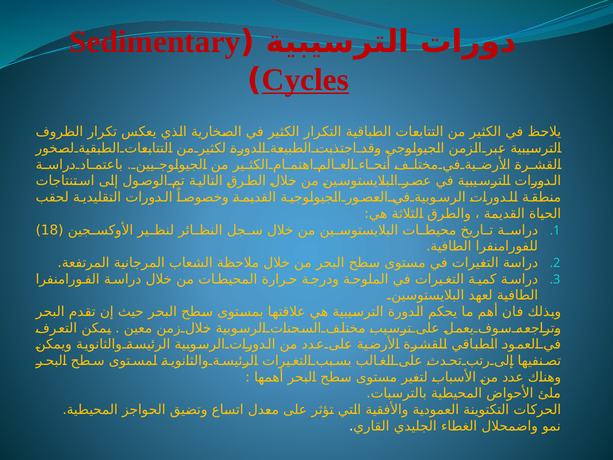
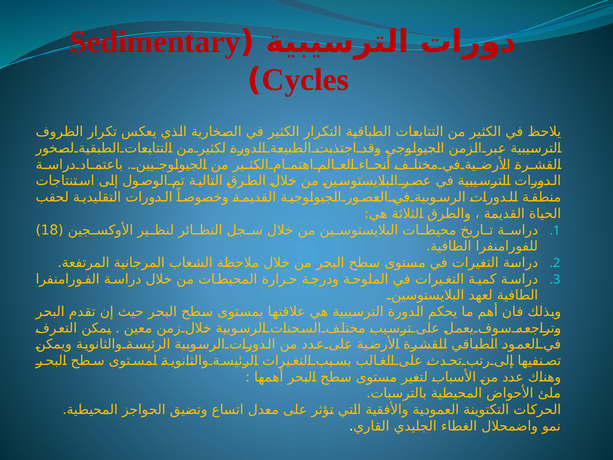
Cycles underline: present -> none
